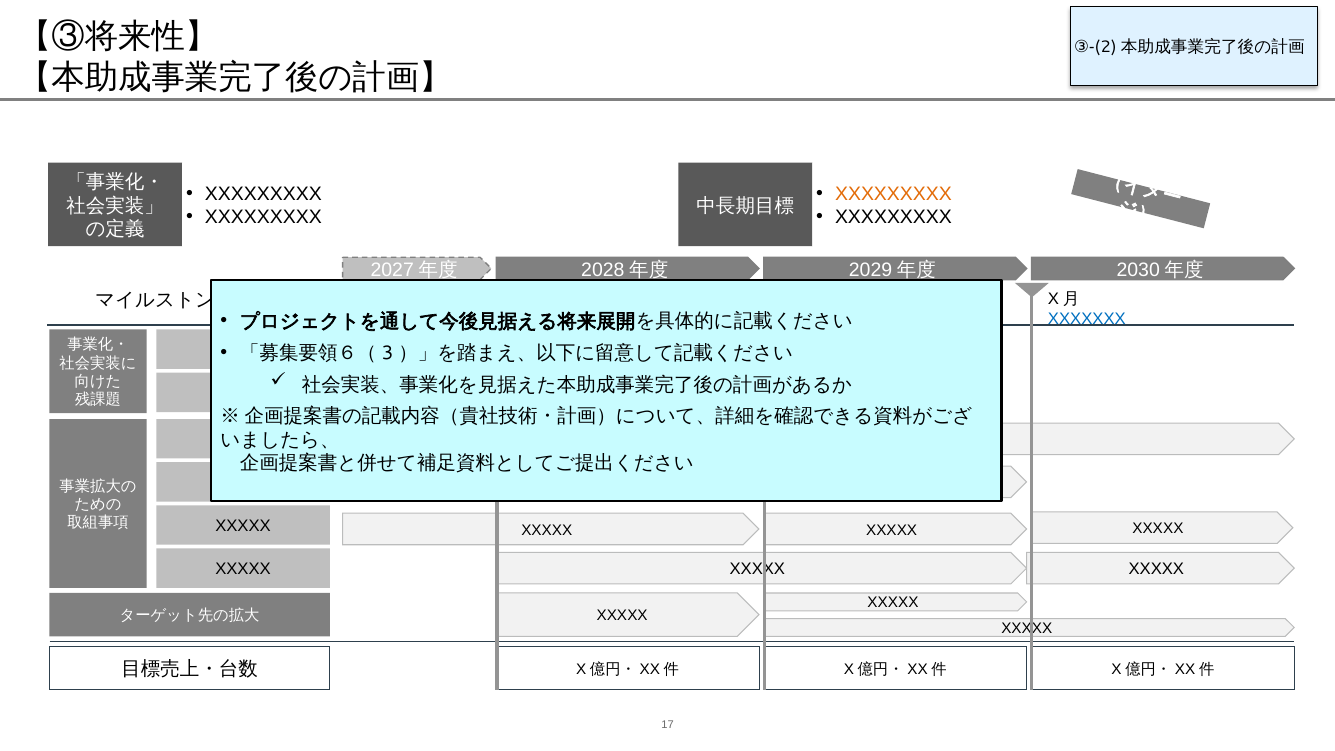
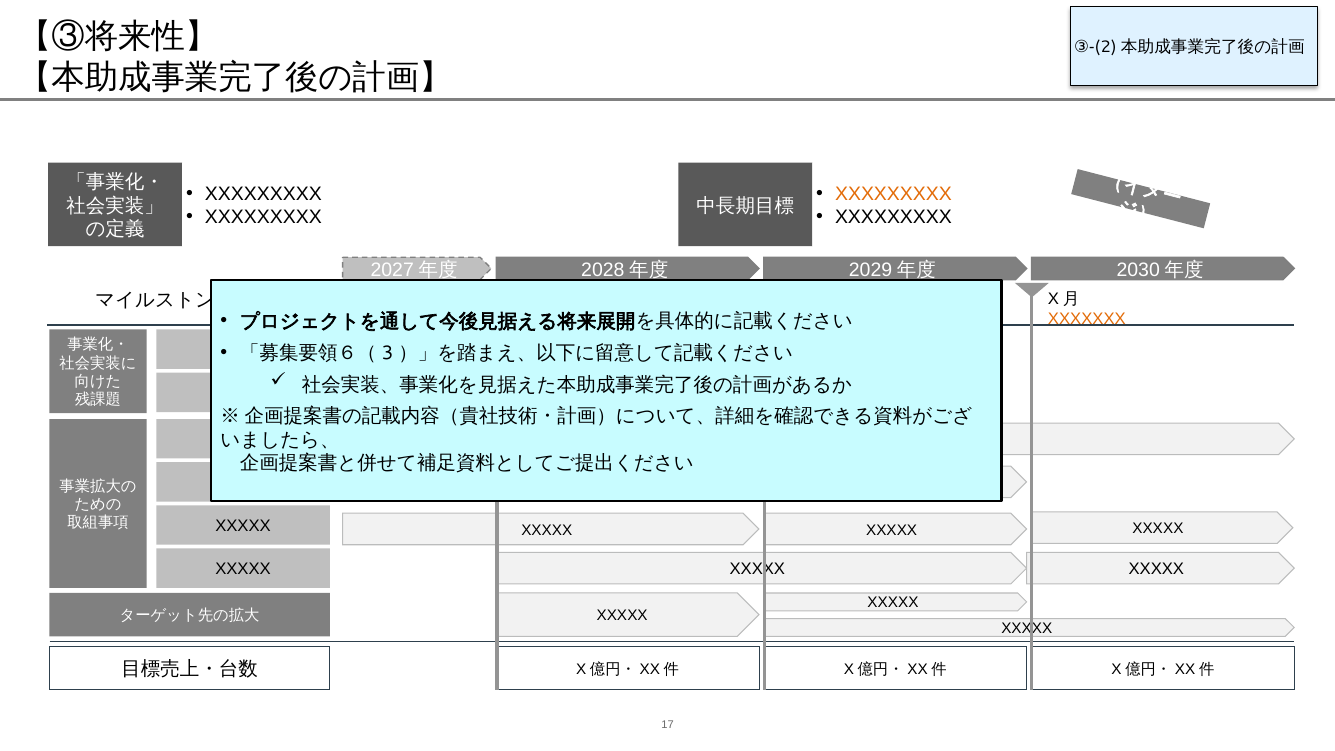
XXXXXXX at (1087, 319) colour: blue -> orange
